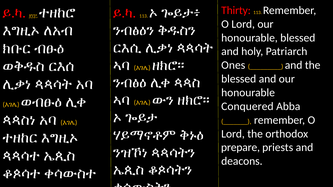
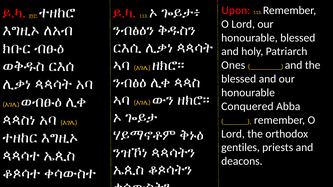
Thirty: Thirty -> Upon
prepare: prepare -> gentiles
